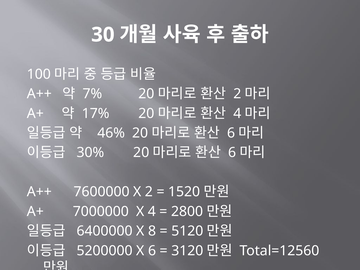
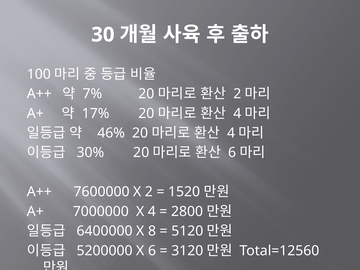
6 at (231, 133): 6 -> 4
